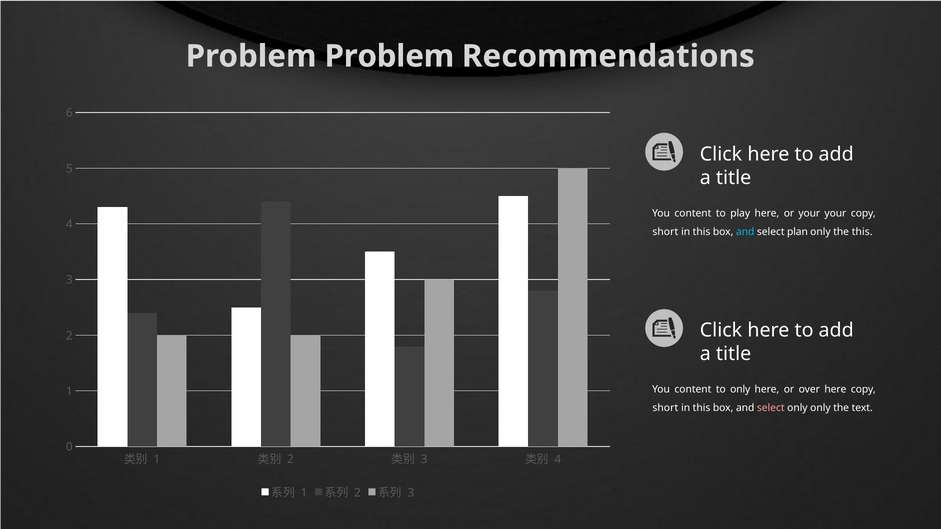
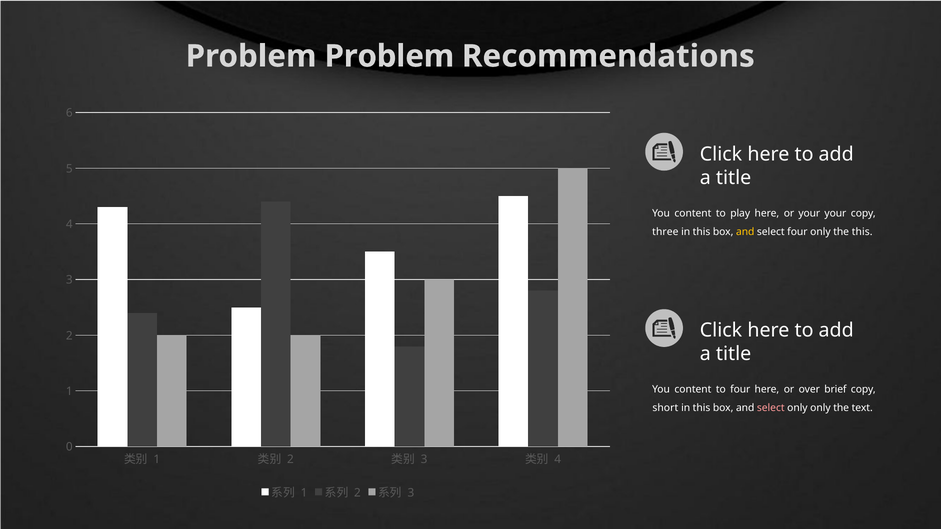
short at (665, 232): short -> three
and at (745, 232) colour: light blue -> yellow
select plan: plan -> four
to only: only -> four
over here: here -> brief
